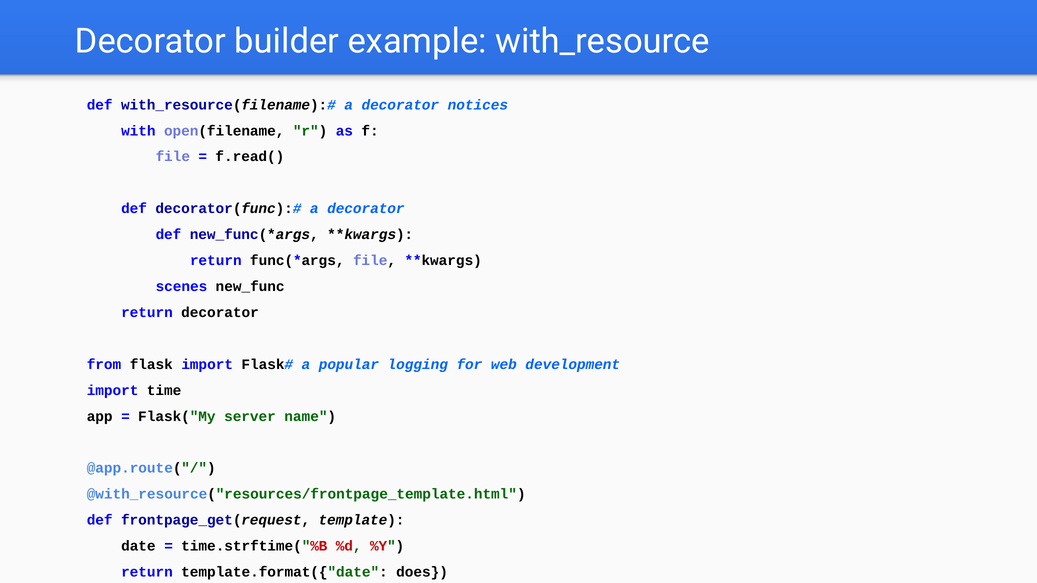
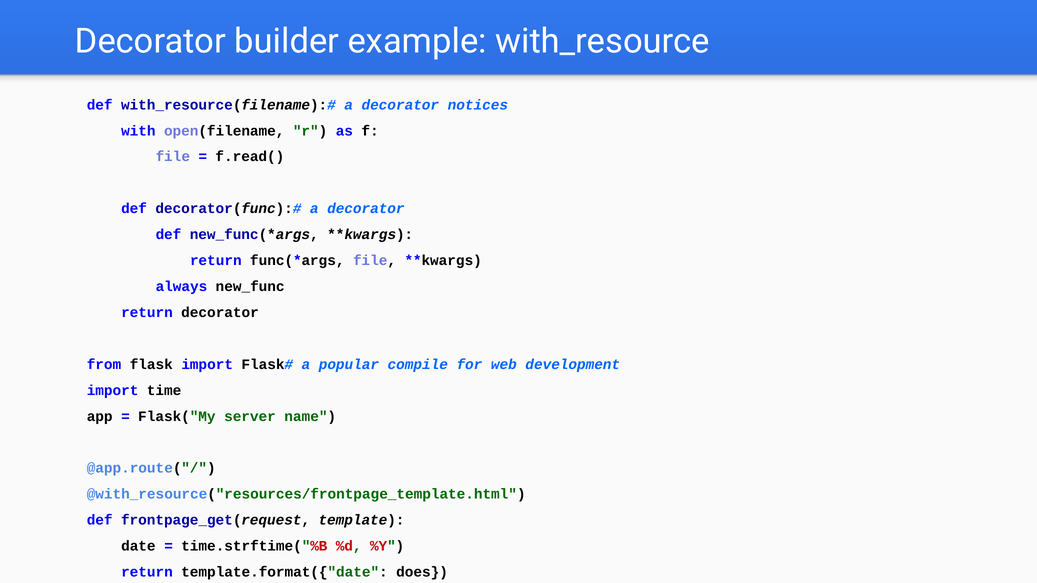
scenes: scenes -> always
logging: logging -> compile
